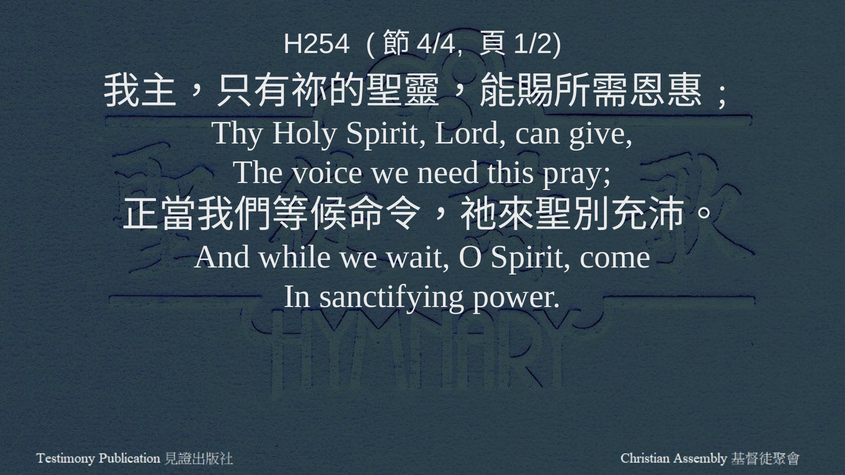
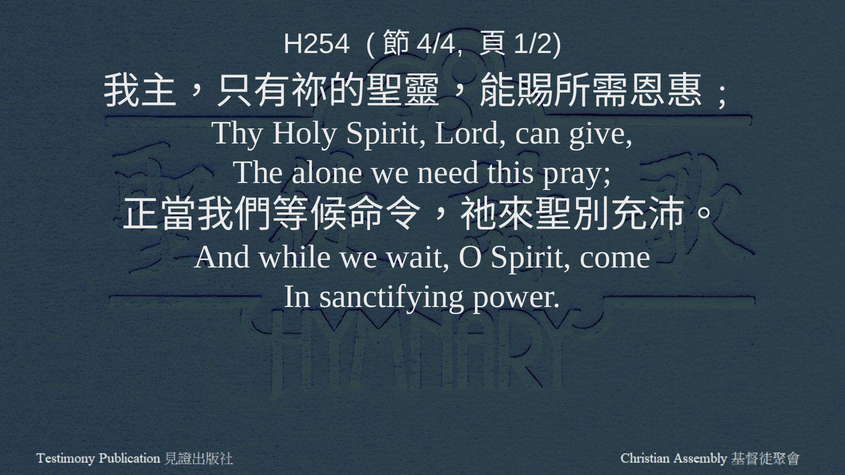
voice: voice -> alone
